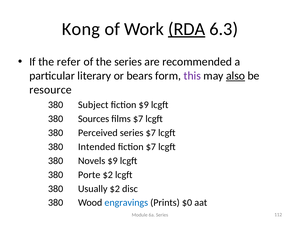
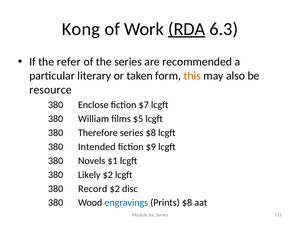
bears: bears -> taken
this colour: purple -> orange
also underline: present -> none
Subject: Subject -> Enclose
fiction $9: $9 -> $7
Sources: Sources -> William
films $7: $7 -> $5
Perceived: Perceived -> Therefore
series $7: $7 -> $8
fiction $7: $7 -> $9
Novels $9: $9 -> $1
Porte: Porte -> Likely
Usually: Usually -> Record
Prints $0: $0 -> $8
